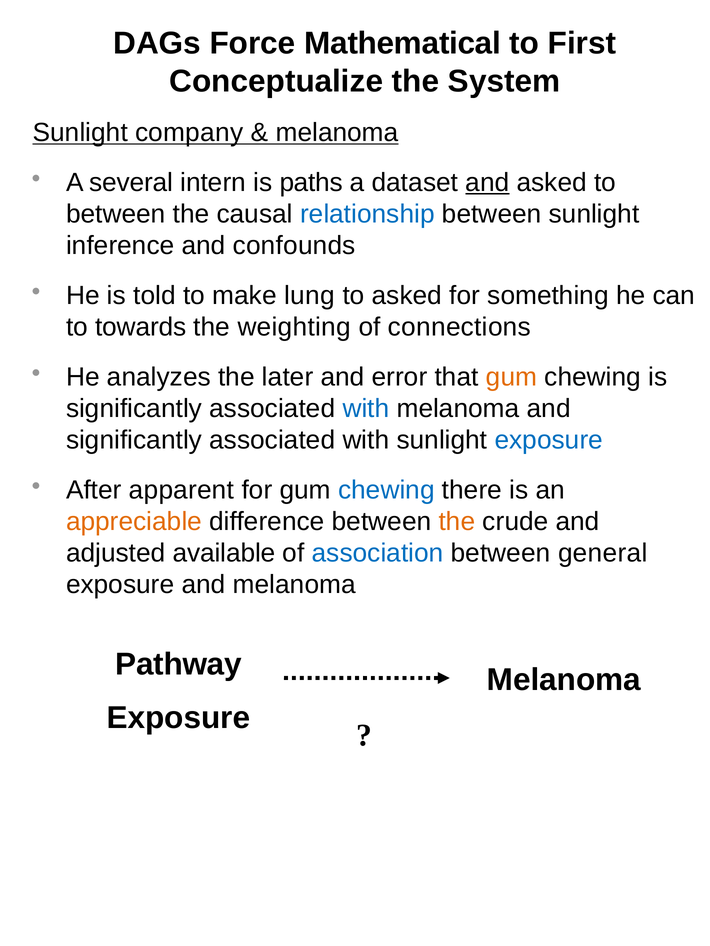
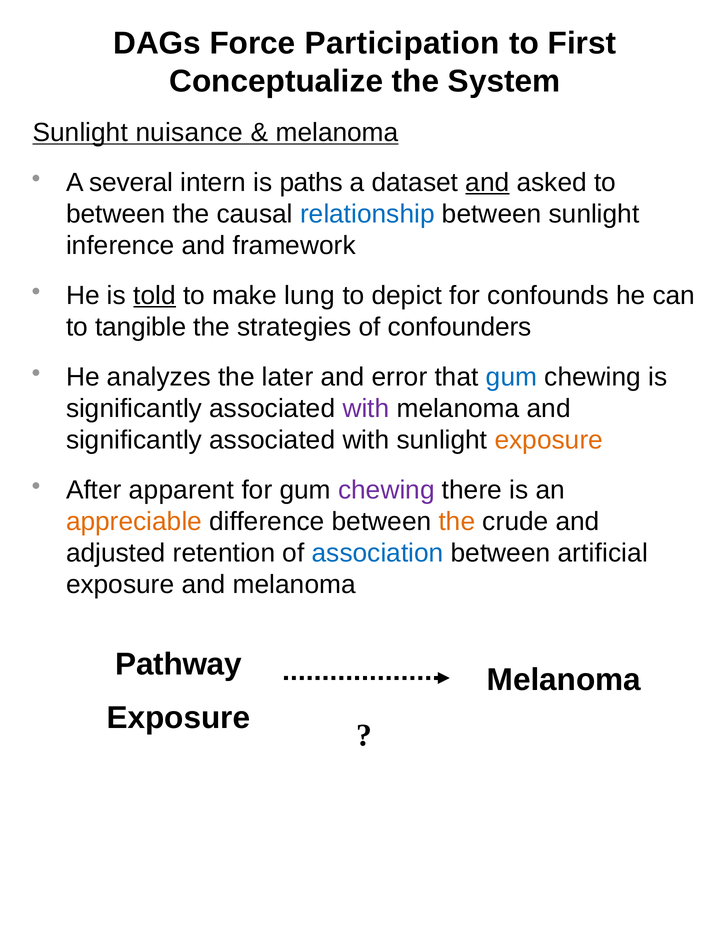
Mathematical: Mathematical -> Participation
company: company -> nuisance
confounds: confounds -> framework
told underline: none -> present
to asked: asked -> depict
something: something -> confounds
towards: towards -> tangible
weighting: weighting -> strategies
connections: connections -> confounders
gum at (512, 377) colour: orange -> blue
with at (366, 409) colour: blue -> purple
exposure at (549, 440) colour: blue -> orange
chewing at (386, 490) colour: blue -> purple
available: available -> retention
general: general -> artificial
